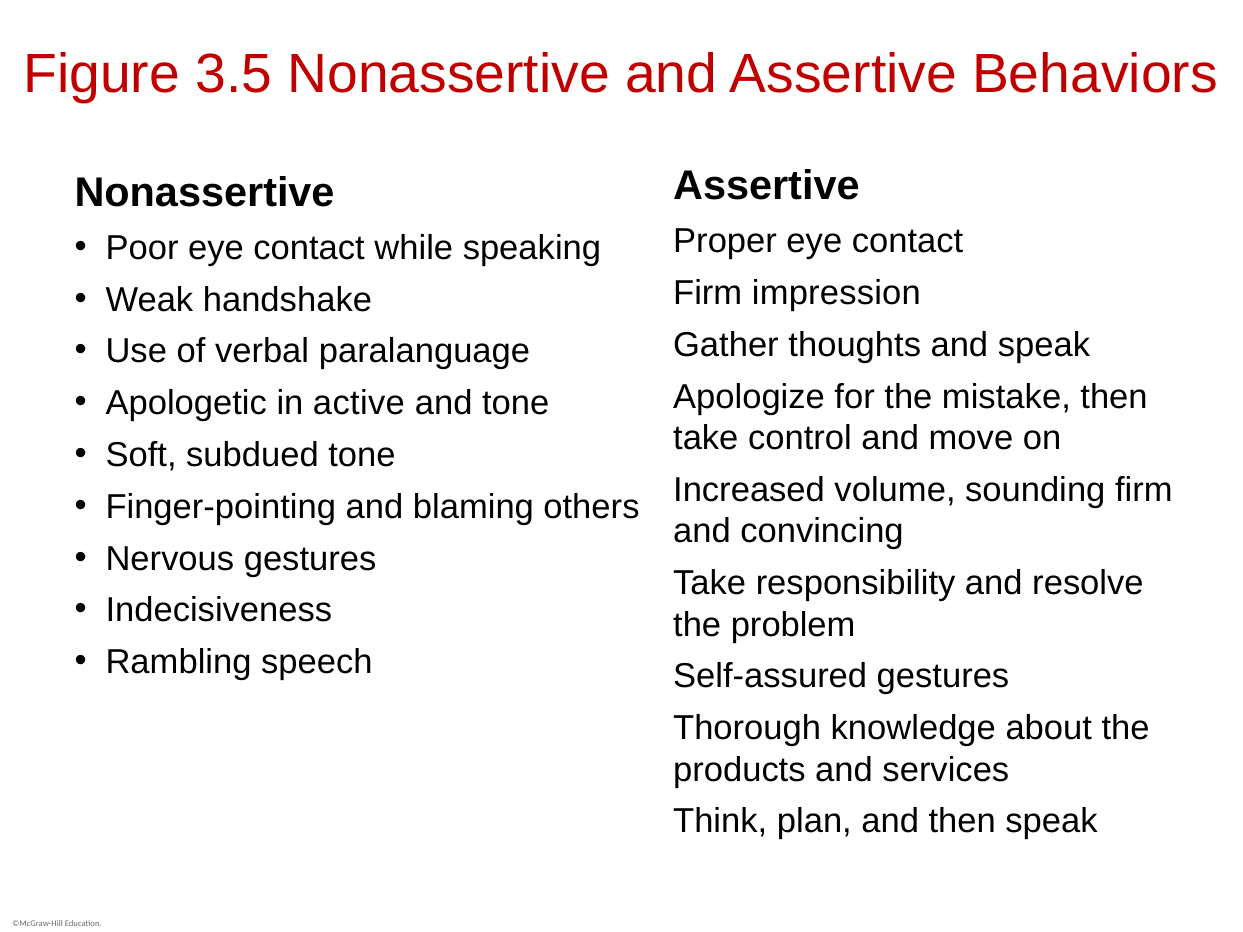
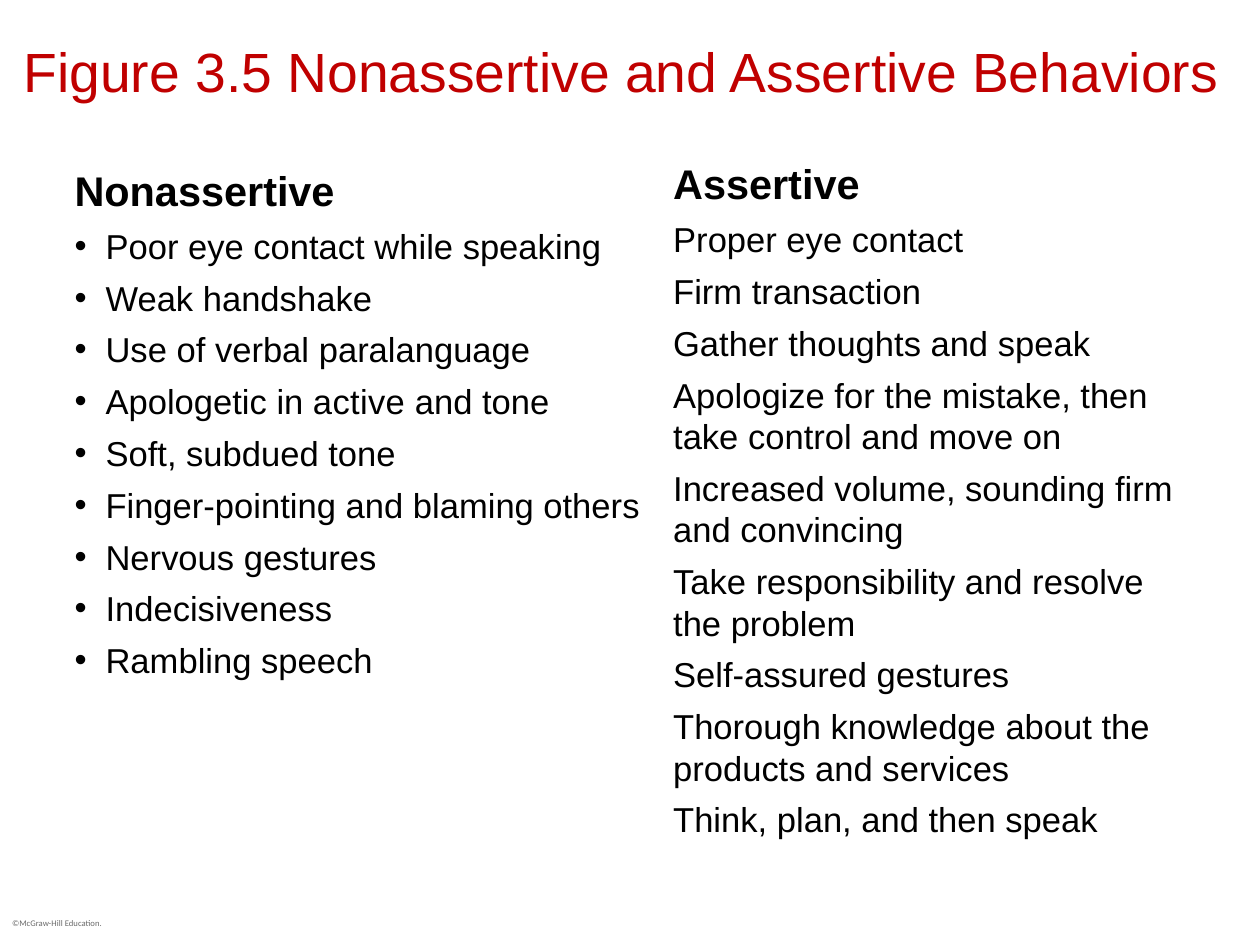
impression: impression -> transaction
